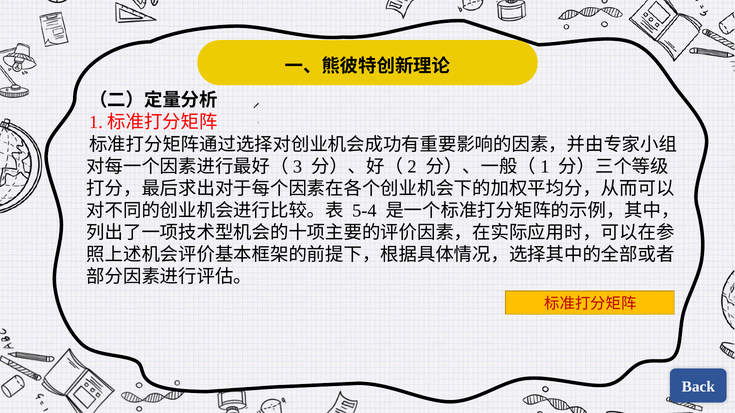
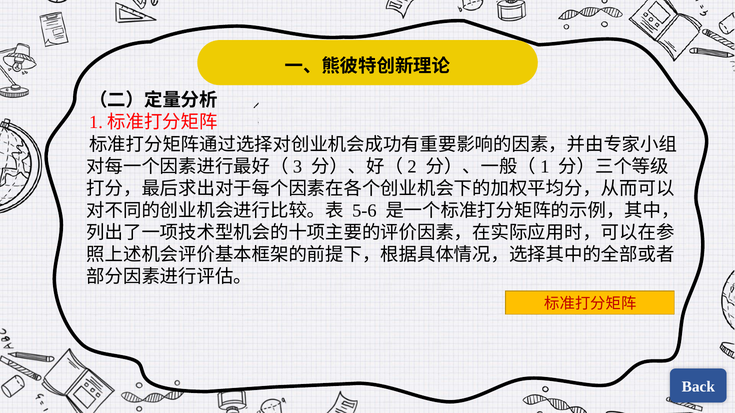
5-4: 5-4 -> 5-6
